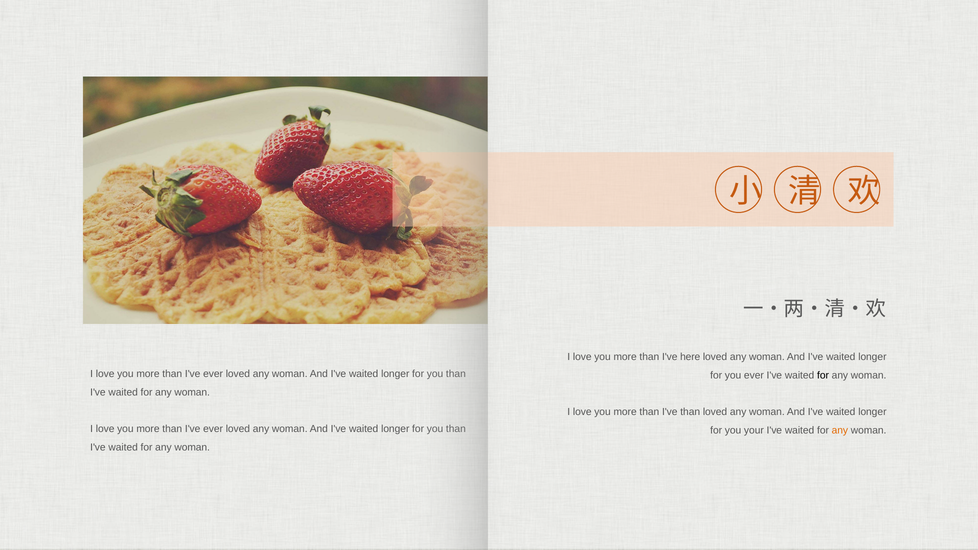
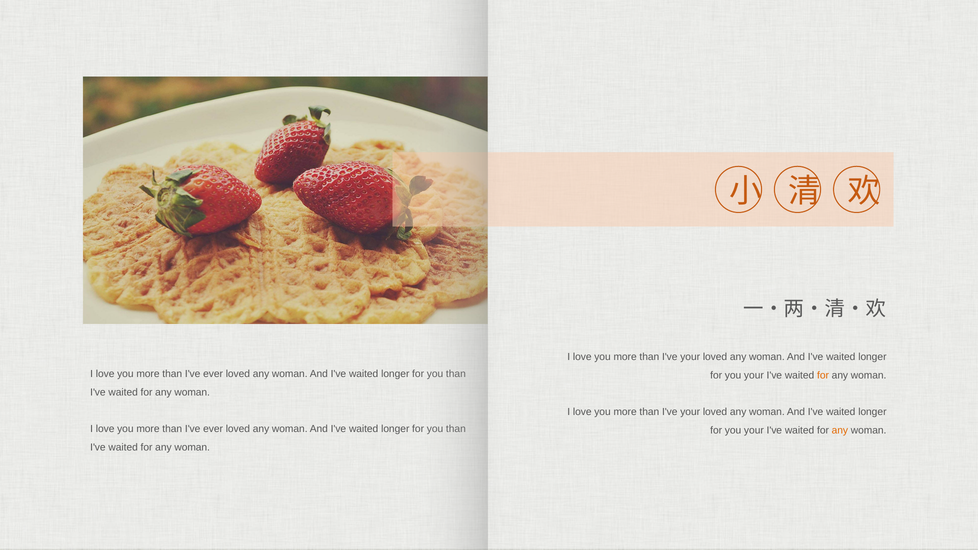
here at (690, 357): here -> your
ever at (754, 375): ever -> your
for at (823, 375) colour: black -> orange
than at (690, 412): than -> your
